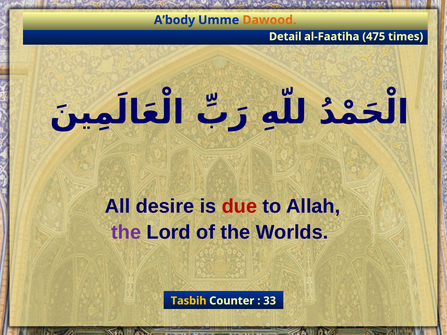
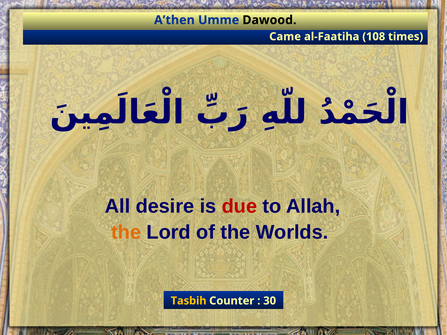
A’body: A’body -> A’then
Dawood colour: orange -> black
Detail: Detail -> Came
475: 475 -> 108
the at (126, 232) colour: purple -> orange
33: 33 -> 30
